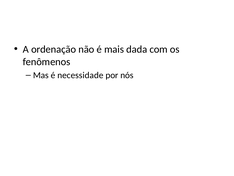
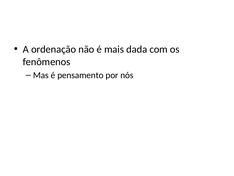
necessidade: necessidade -> pensamento
